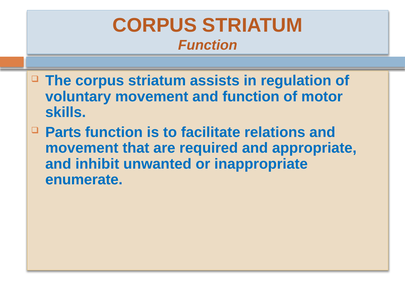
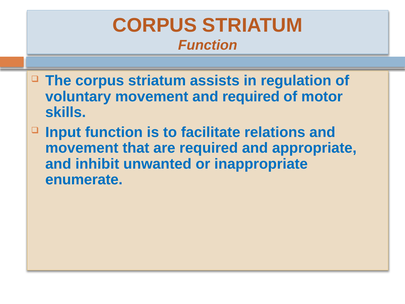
and function: function -> required
Parts: Parts -> Input
